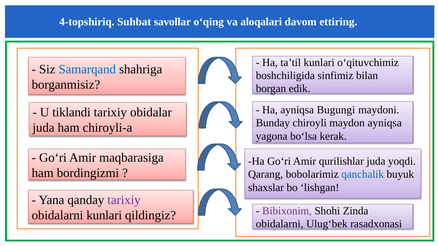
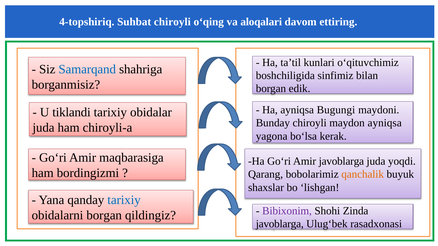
Suhbat savollar: savollar -> chiroyli
Amir qurilishlar: qurilishlar -> javoblarga
qanchalik colour: blue -> orange
tarixiy at (124, 200) colour: purple -> blue
obidalarni kunlari: kunlari -> borgan
obidalarni at (280, 224): obidalarni -> javoblarga
